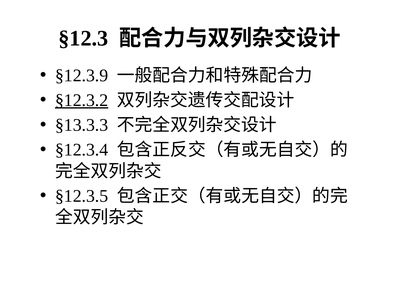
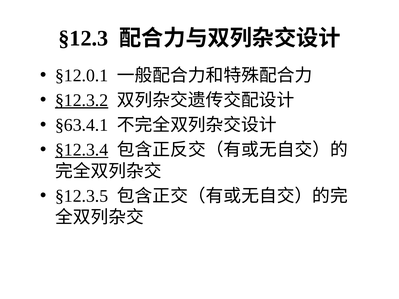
§12.3.9: §12.3.9 -> §12.0.1
§13.3.3: §13.3.3 -> §63.4.1
§12.3.4 underline: none -> present
